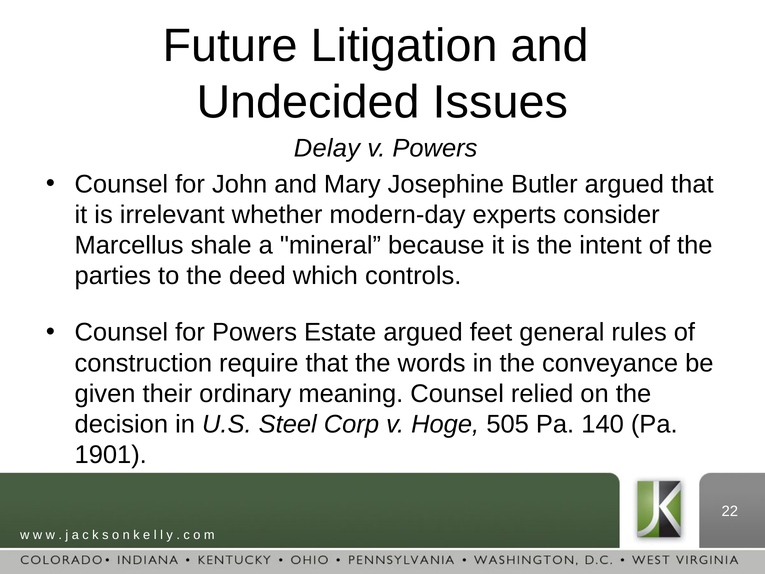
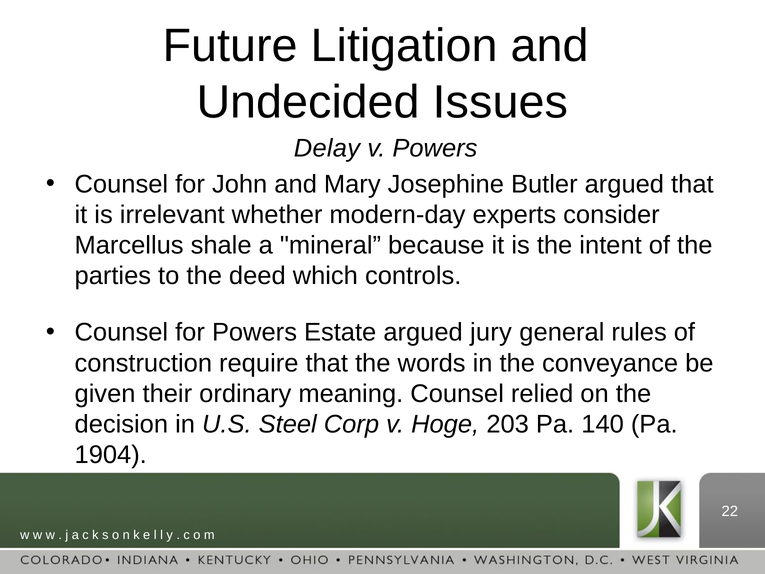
feet: feet -> jury
505: 505 -> 203
1901: 1901 -> 1904
